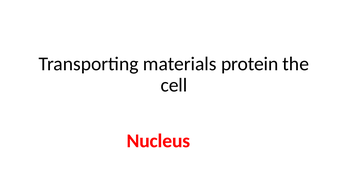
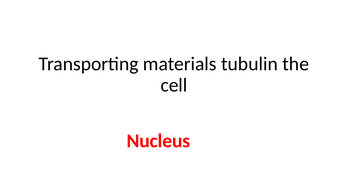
protein: protein -> tubulin
